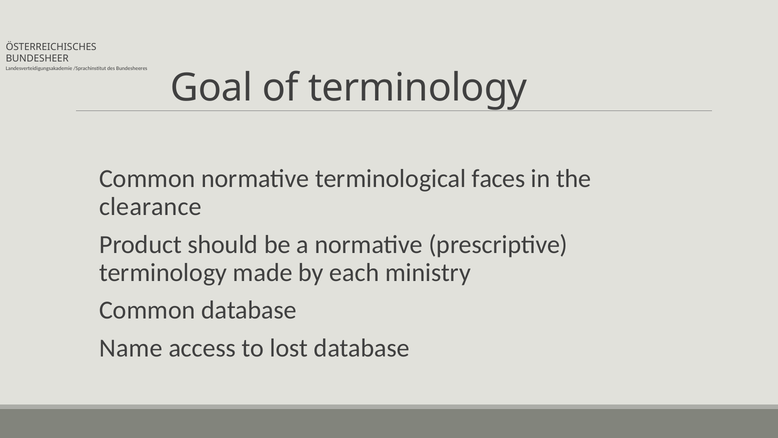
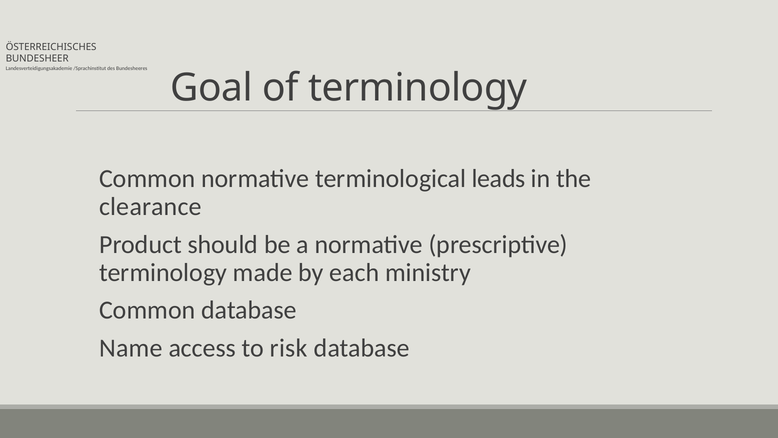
faces: faces -> leads
lost: lost -> risk
